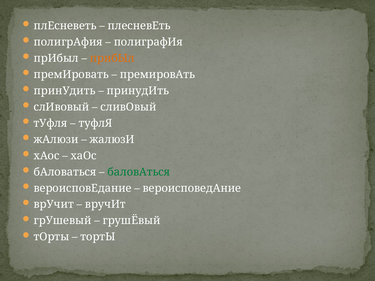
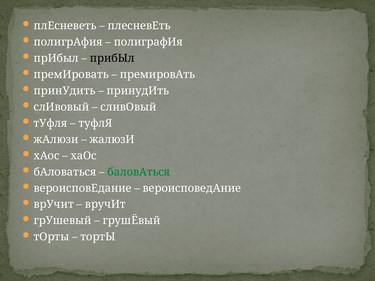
прибЫл at (112, 58) colour: orange -> black
